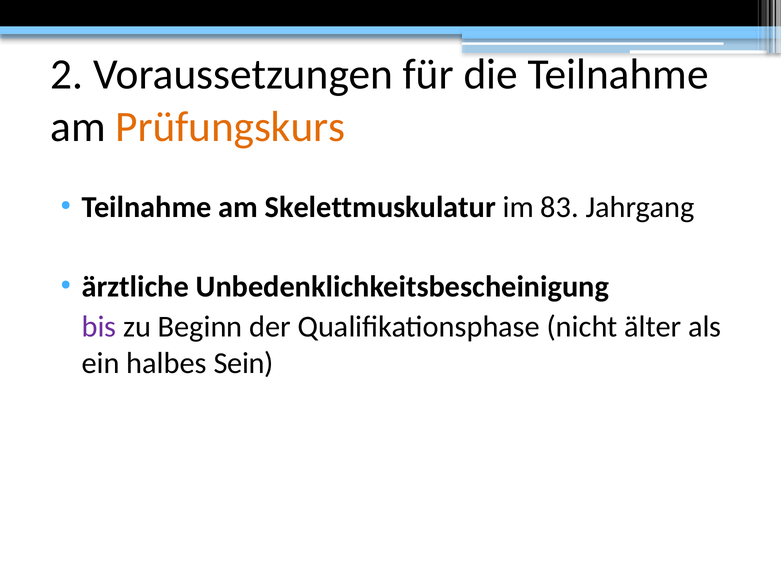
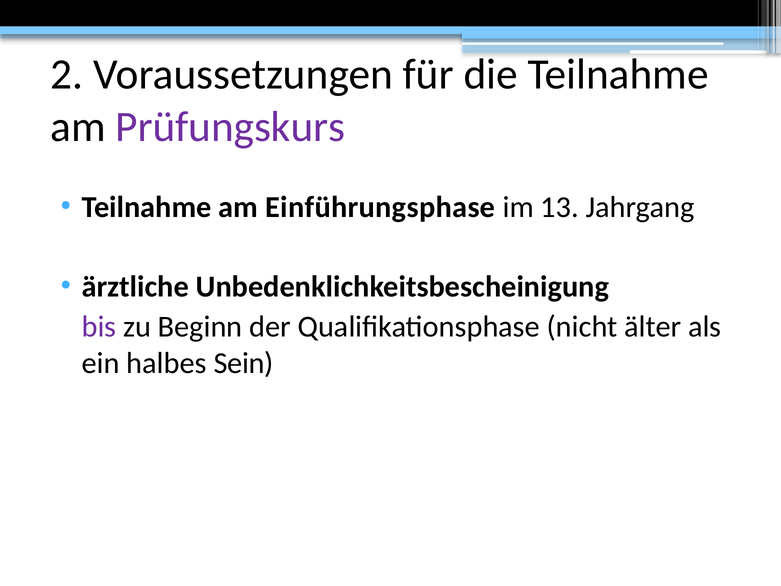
Prüfungskurs colour: orange -> purple
Skelettmuskulatur: Skelettmuskulatur -> Einführungsphase
83: 83 -> 13
